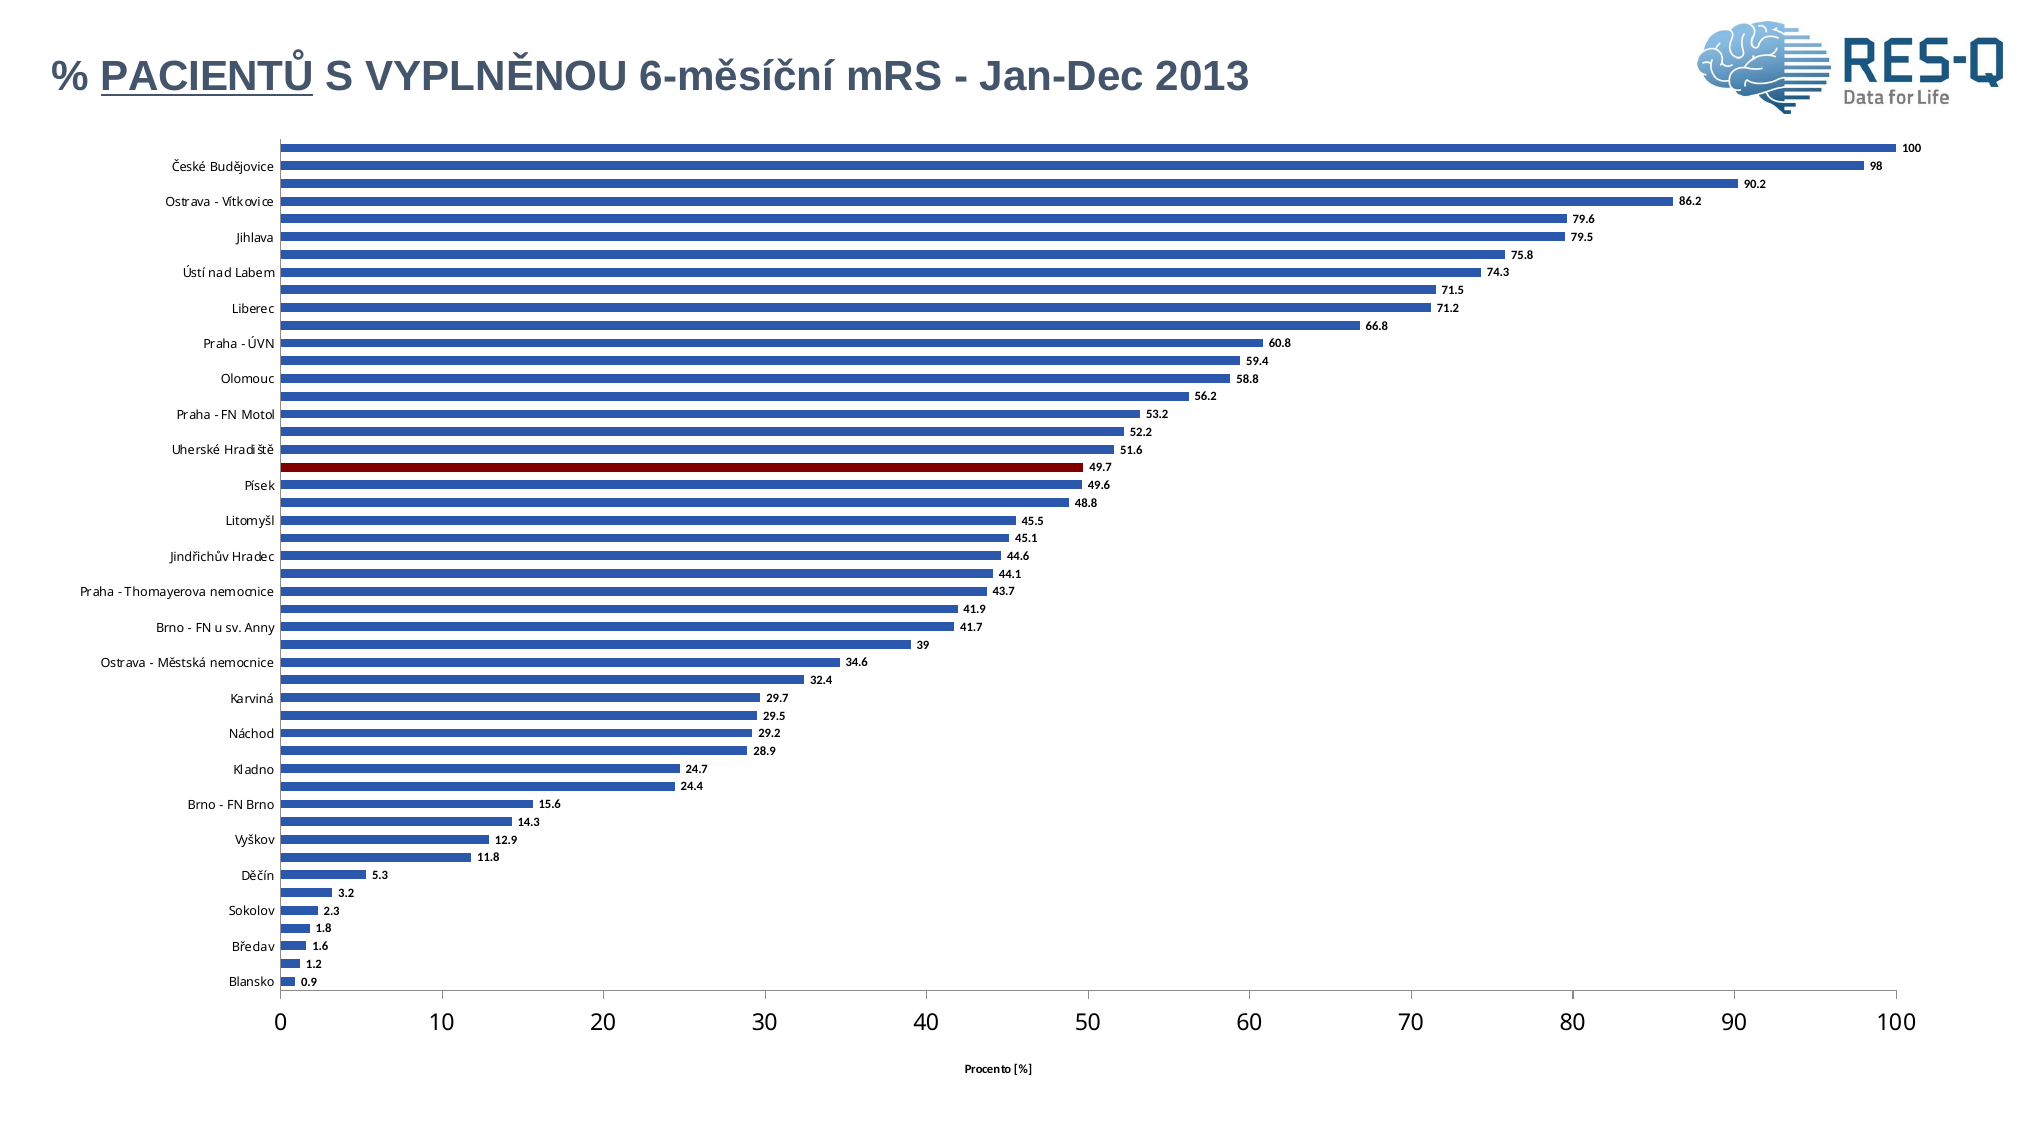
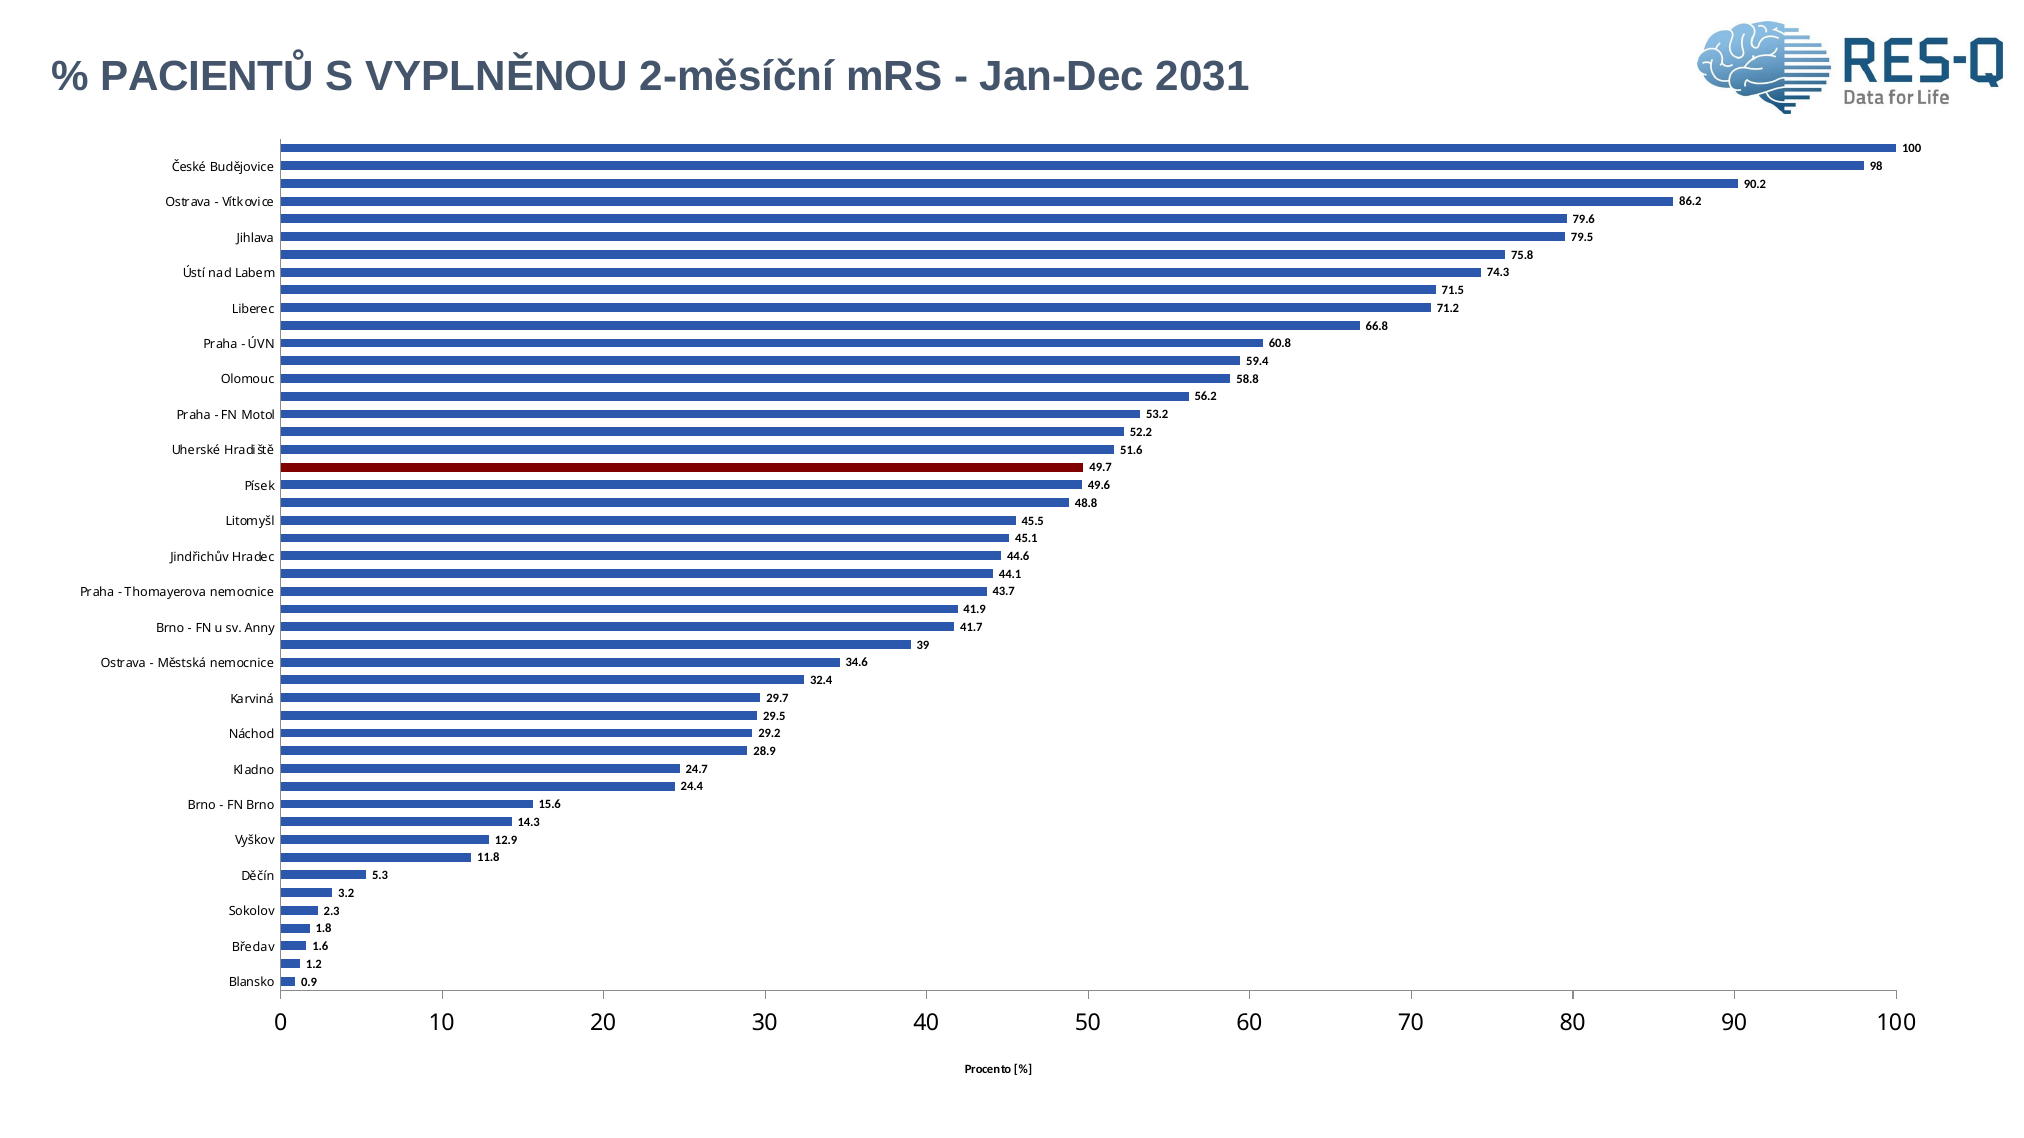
PACIENTŮ underline: present -> none
6-měsíční: 6-měsíční -> 2-měsíční
2013: 2013 -> 2031
